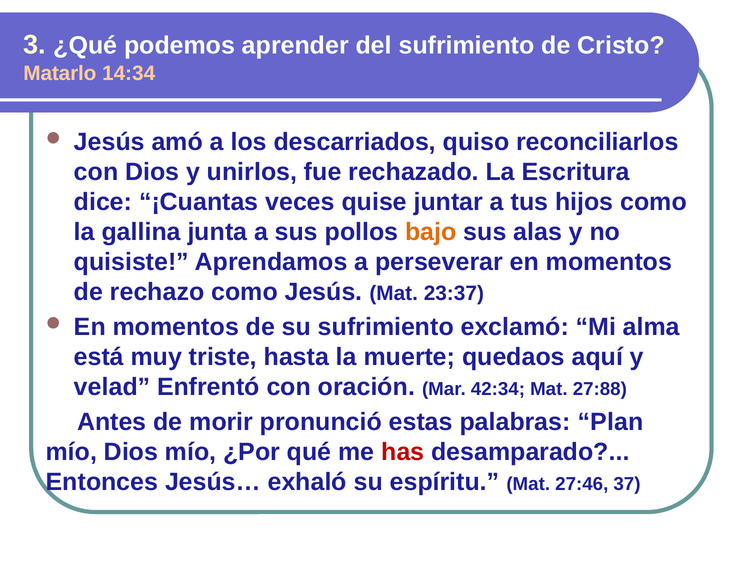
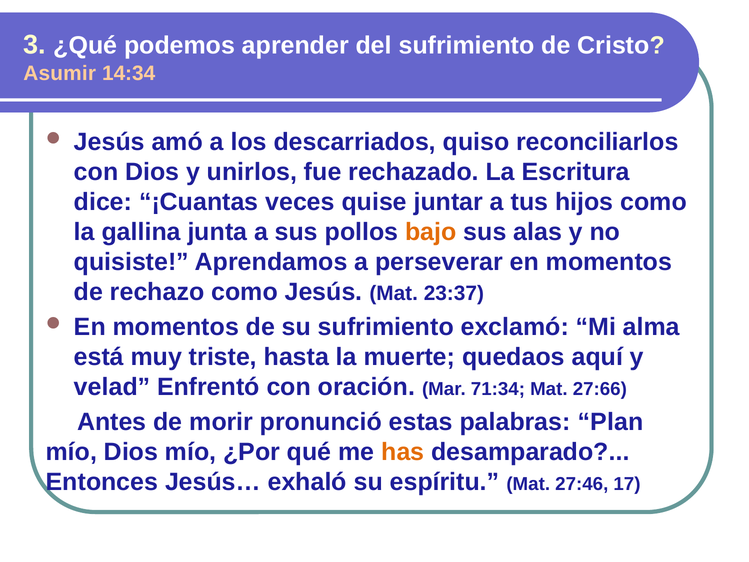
Matarlo: Matarlo -> Asumir
42:34: 42:34 -> 71:34
27:88: 27:88 -> 27:66
has colour: red -> orange
37: 37 -> 17
